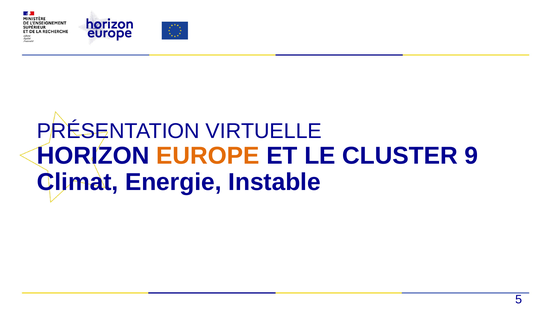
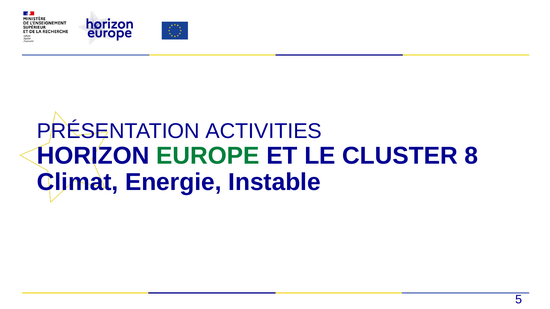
VIRTUELLE: VIRTUELLE -> ACTIVITIES
EUROPE colour: orange -> green
9: 9 -> 8
